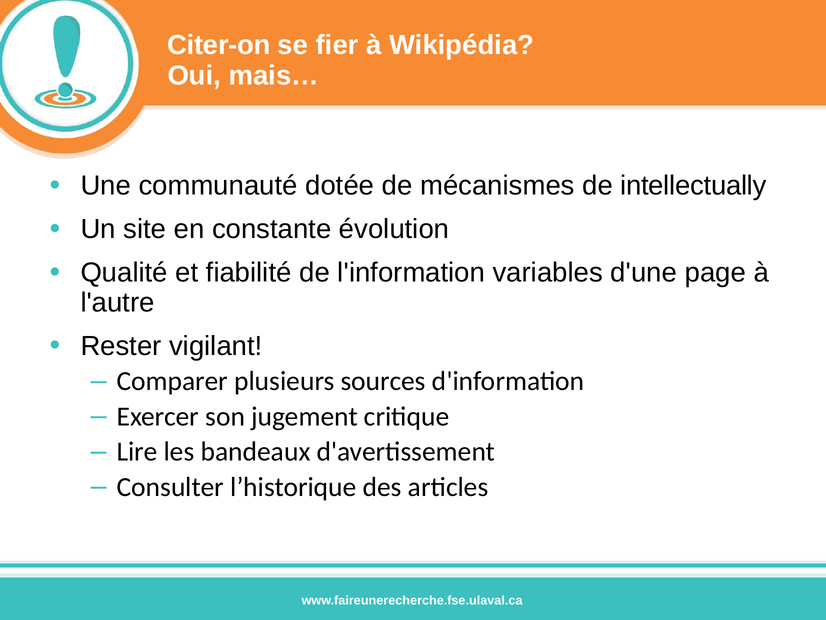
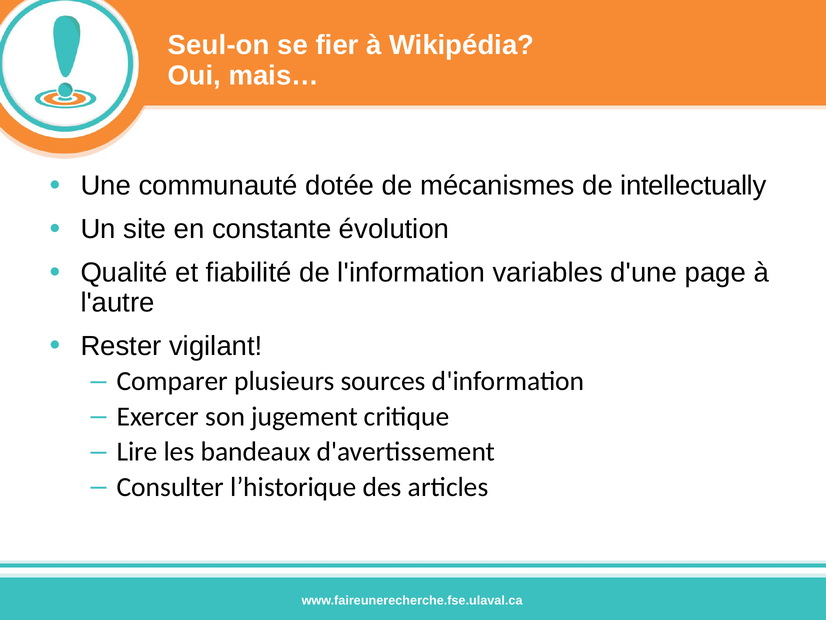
Citer-on: Citer-on -> Seul-on
